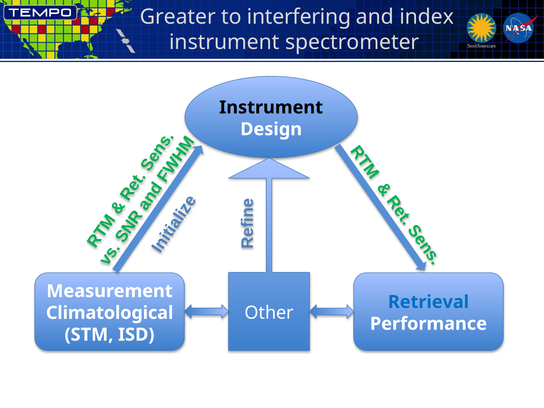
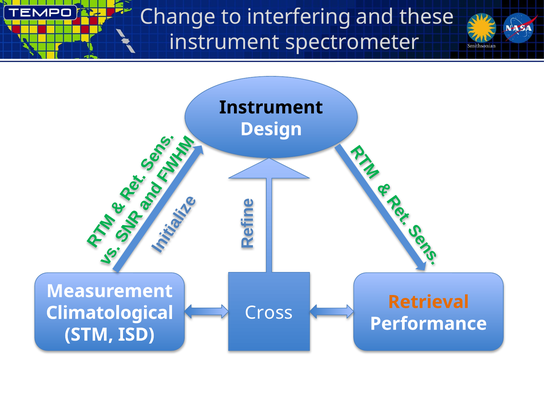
Greater: Greater -> Change
index: index -> these
Retrieval colour: blue -> orange
Other: Other -> Cross
